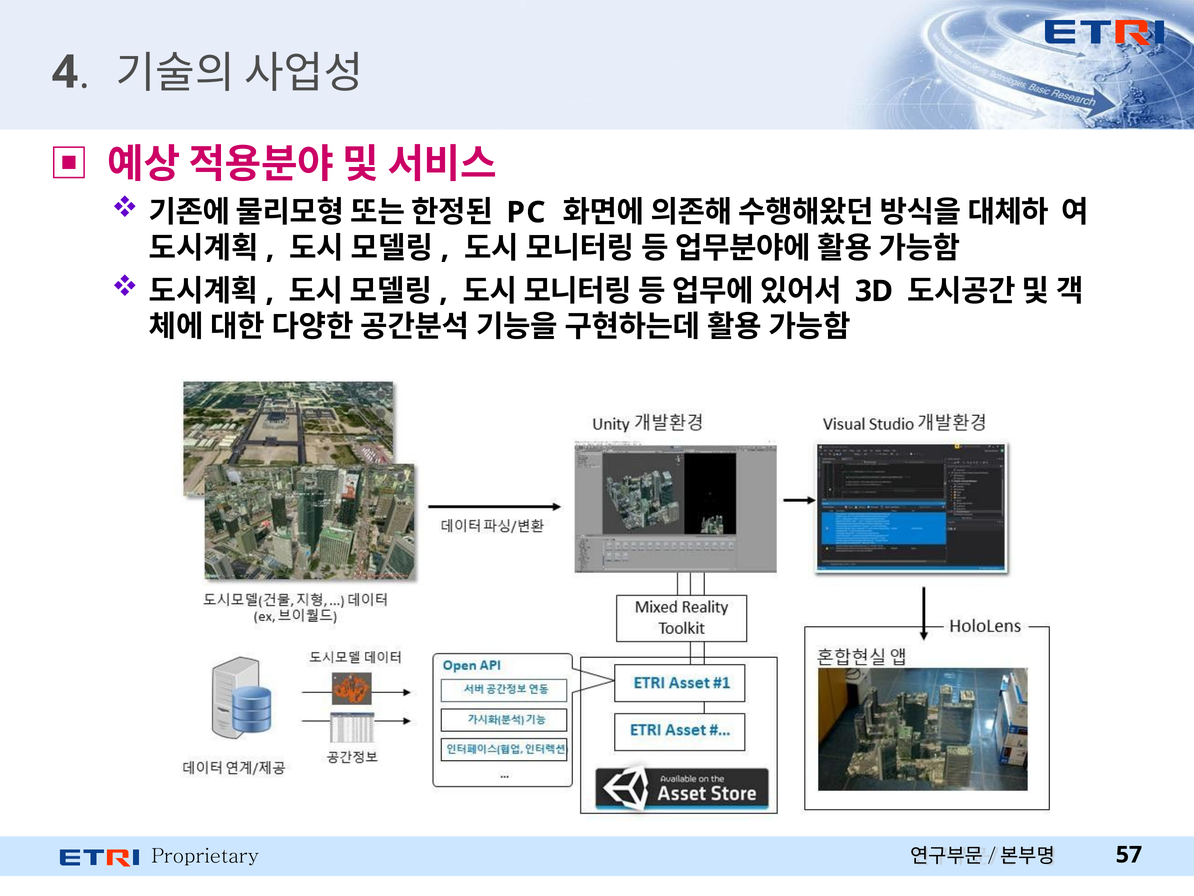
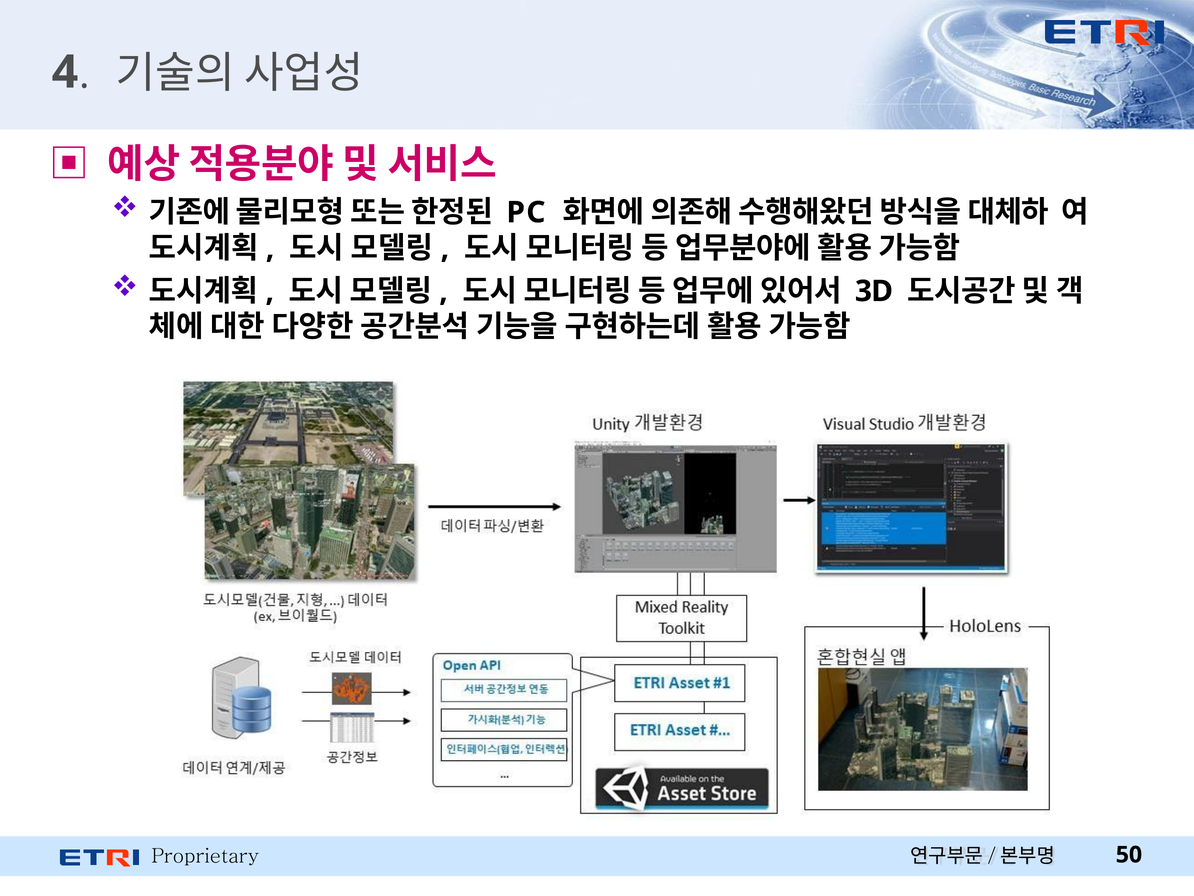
57: 57 -> 50
